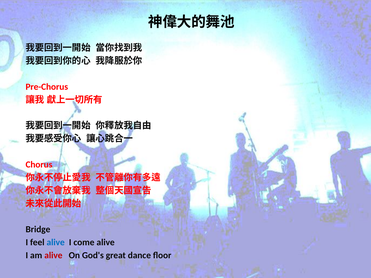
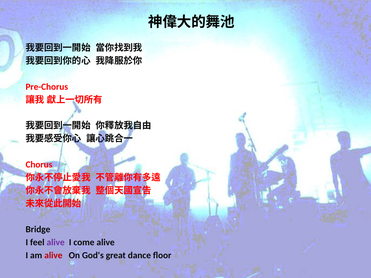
alive at (56, 243) colour: blue -> purple
